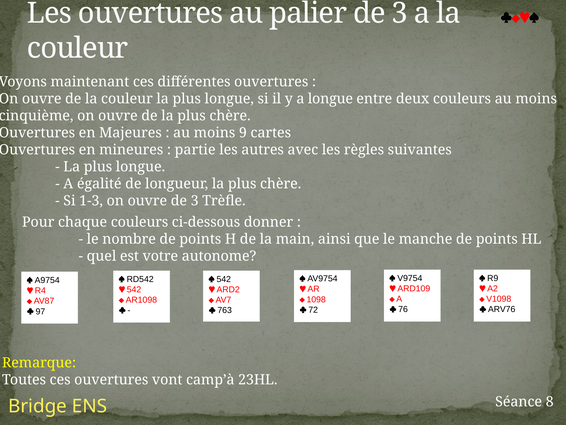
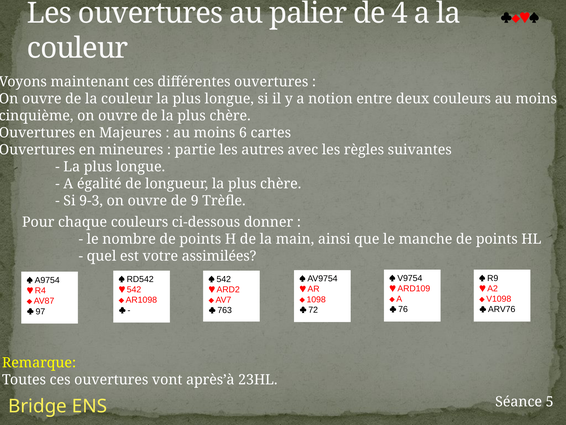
palier de 3: 3 -> 4
a longue: longue -> notion
9: 9 -> 6
1-3: 1-3 -> 9-3
ouvre de 3: 3 -> 9
autonome: autonome -> assimilées
camp’à: camp’à -> après’à
8: 8 -> 5
